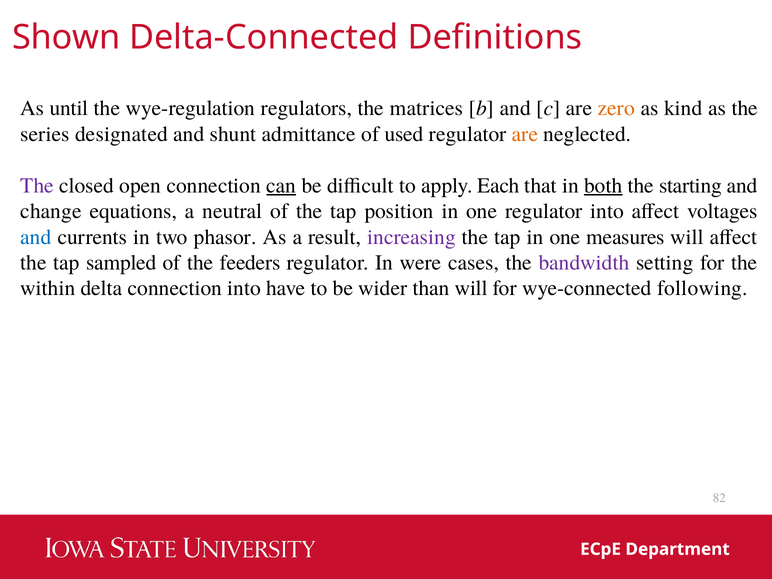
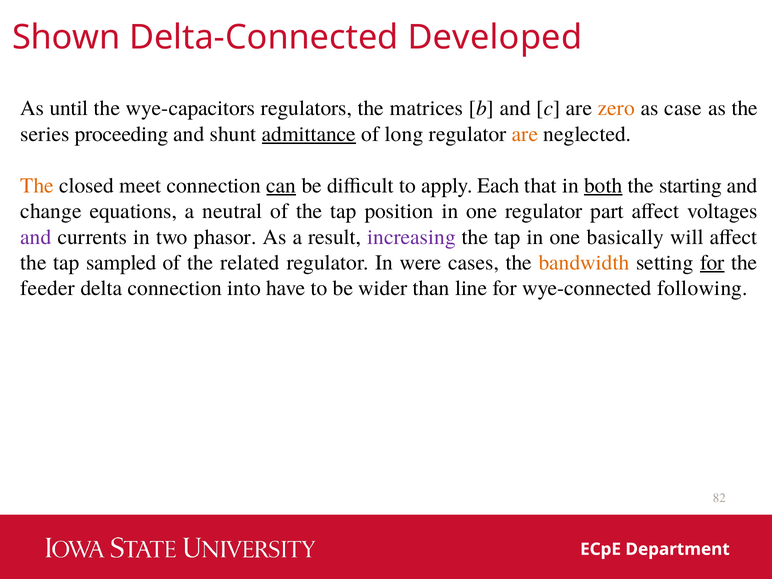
Definitions: Definitions -> Developed
wye-regulation: wye-regulation -> wye-capacitors
kind: kind -> case
designated: designated -> proceeding
admittance underline: none -> present
used: used -> long
The at (37, 185) colour: purple -> orange
open: open -> meet
regulator into: into -> part
and at (36, 237) colour: blue -> purple
measures: measures -> basically
feeders: feeders -> related
bandwidth colour: purple -> orange
for at (712, 263) underline: none -> present
within: within -> feeder
than will: will -> line
